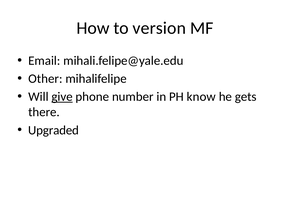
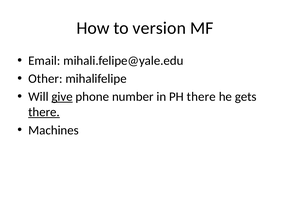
PH know: know -> there
there at (44, 112) underline: none -> present
Upgraded: Upgraded -> Machines
